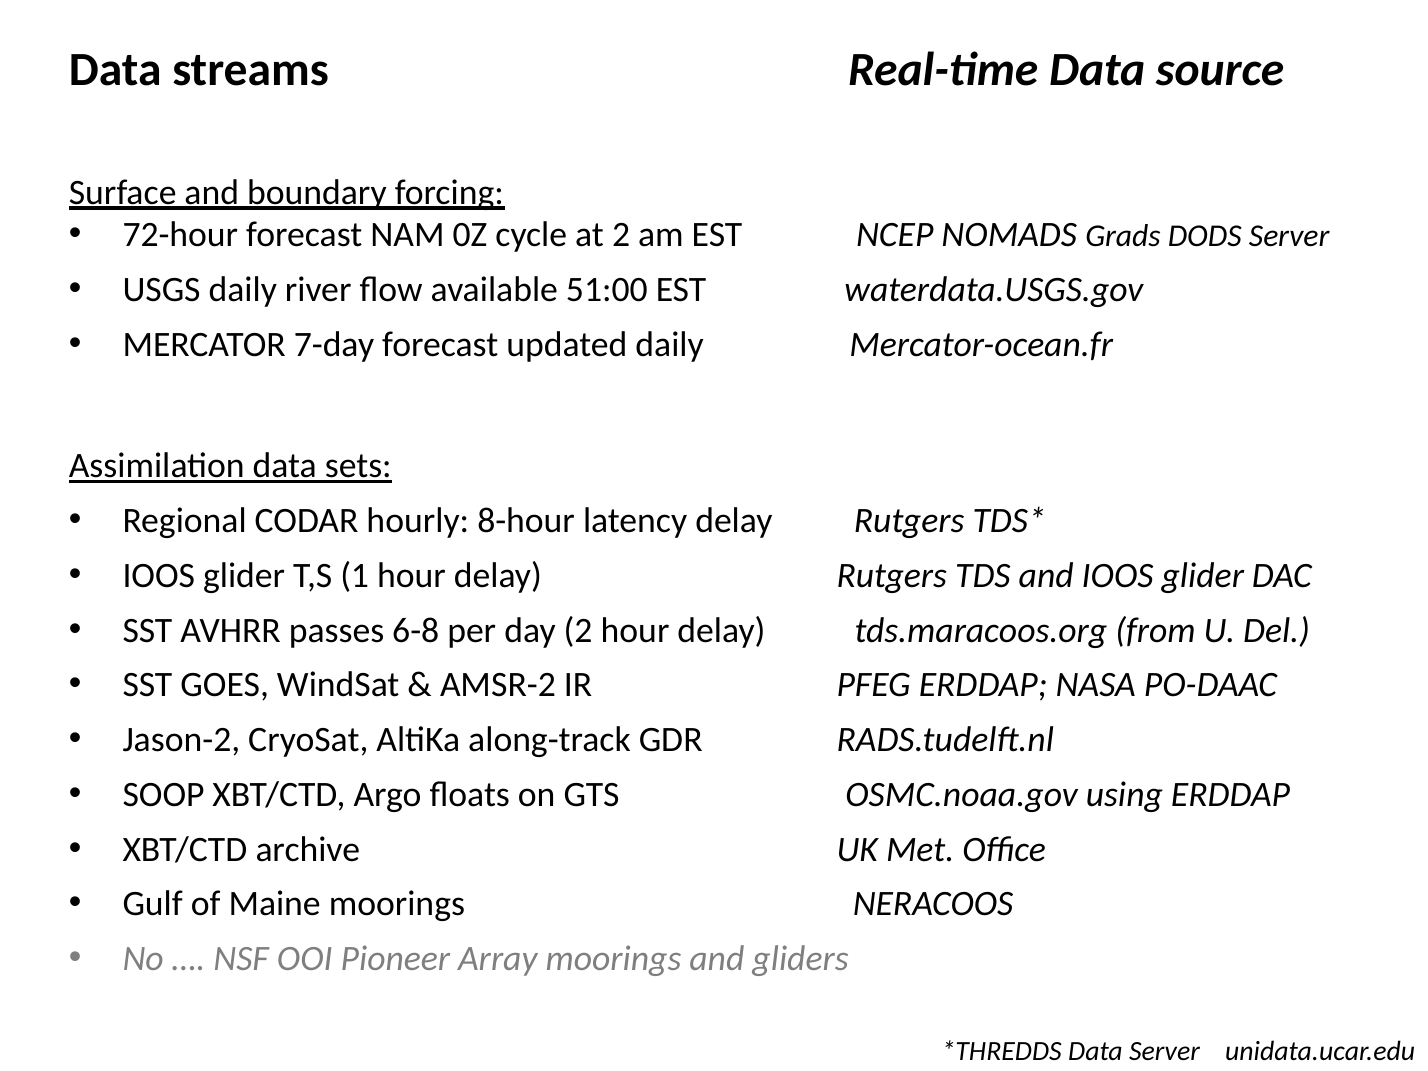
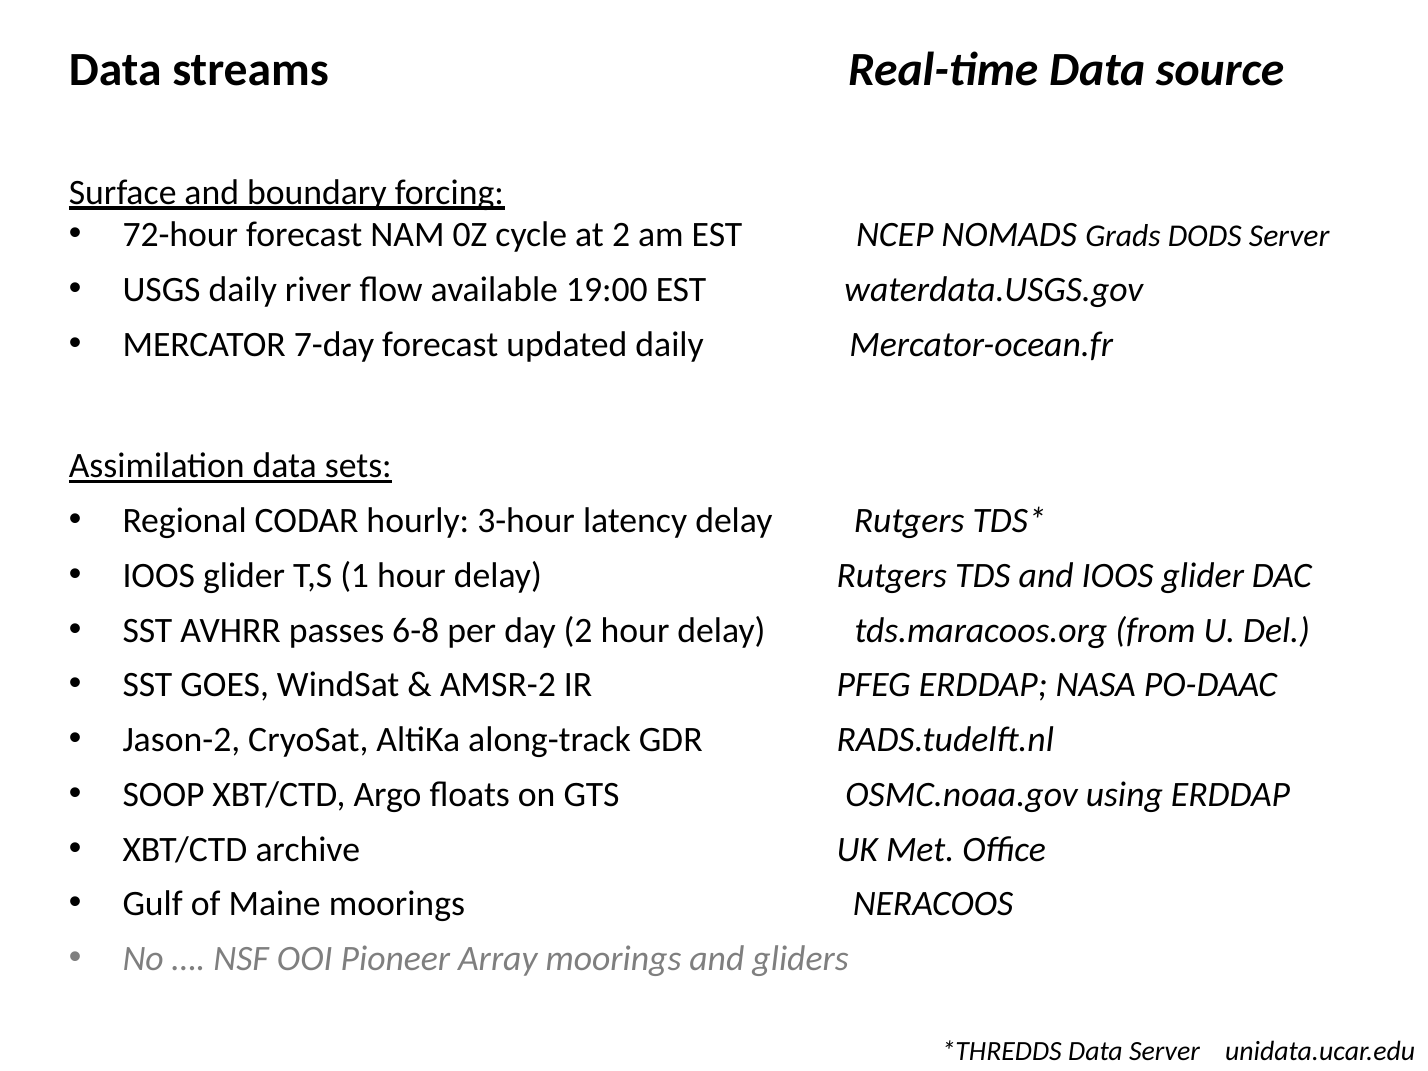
51:00: 51:00 -> 19:00
8-hour: 8-hour -> 3-hour
